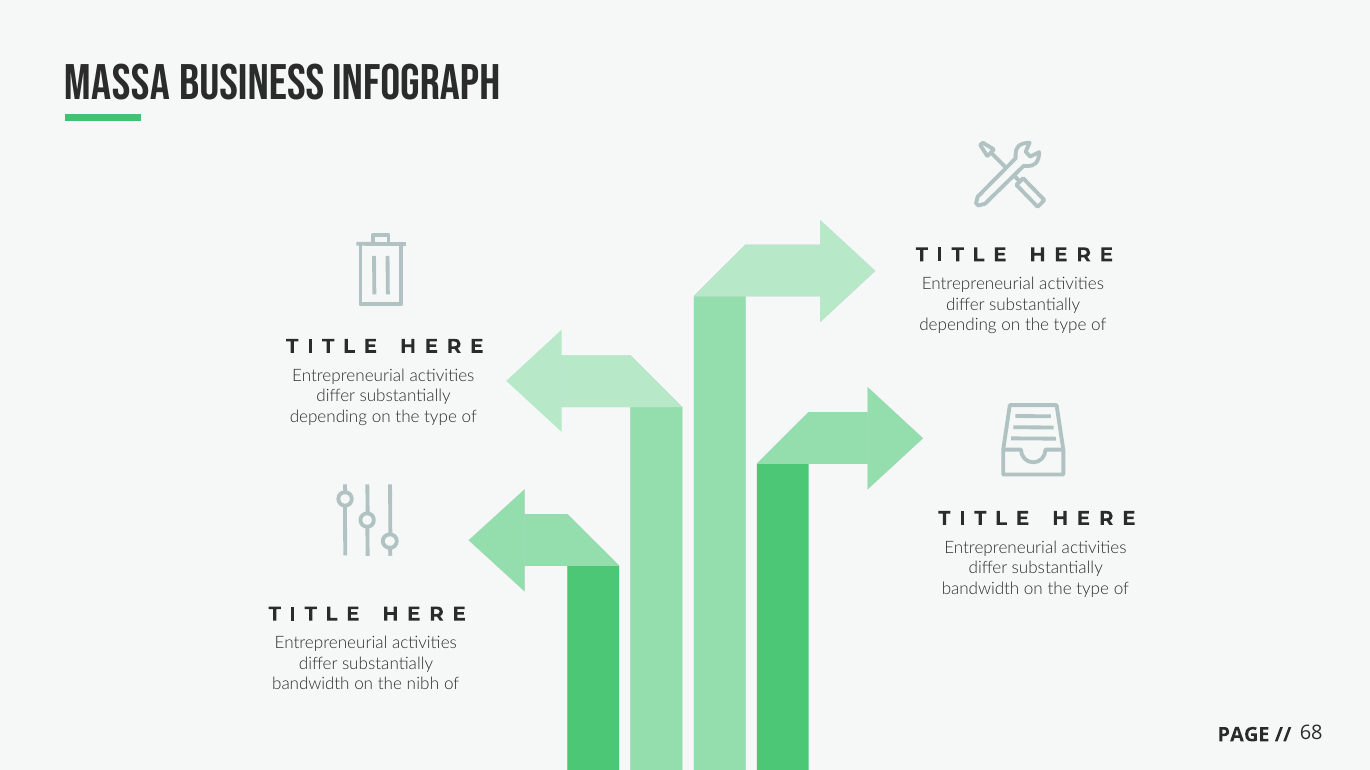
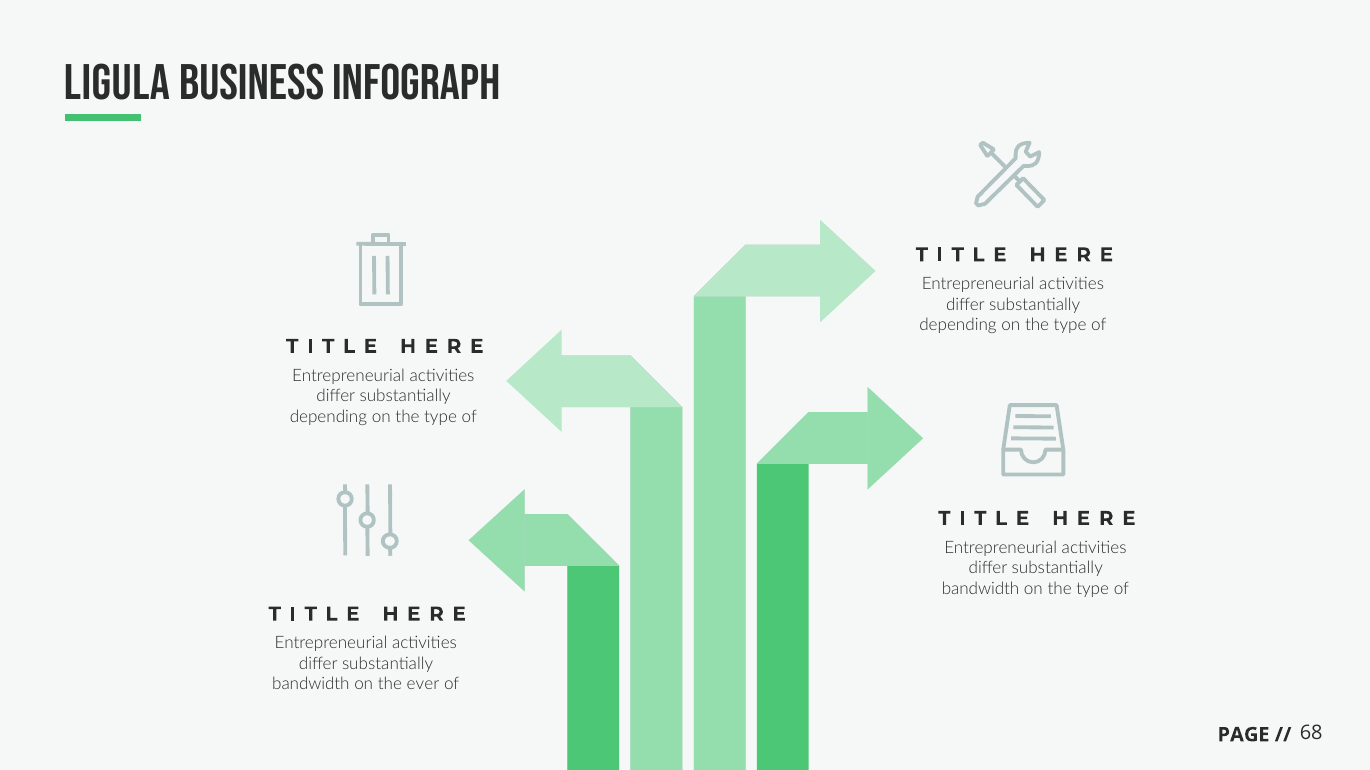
MASSA: MASSA -> LIGULA
nibh: nibh -> ever
